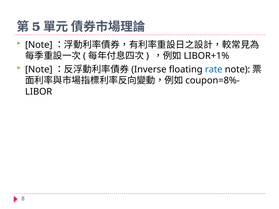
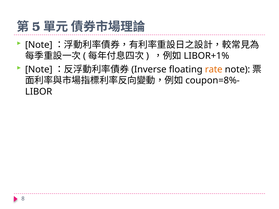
rate colour: blue -> orange
